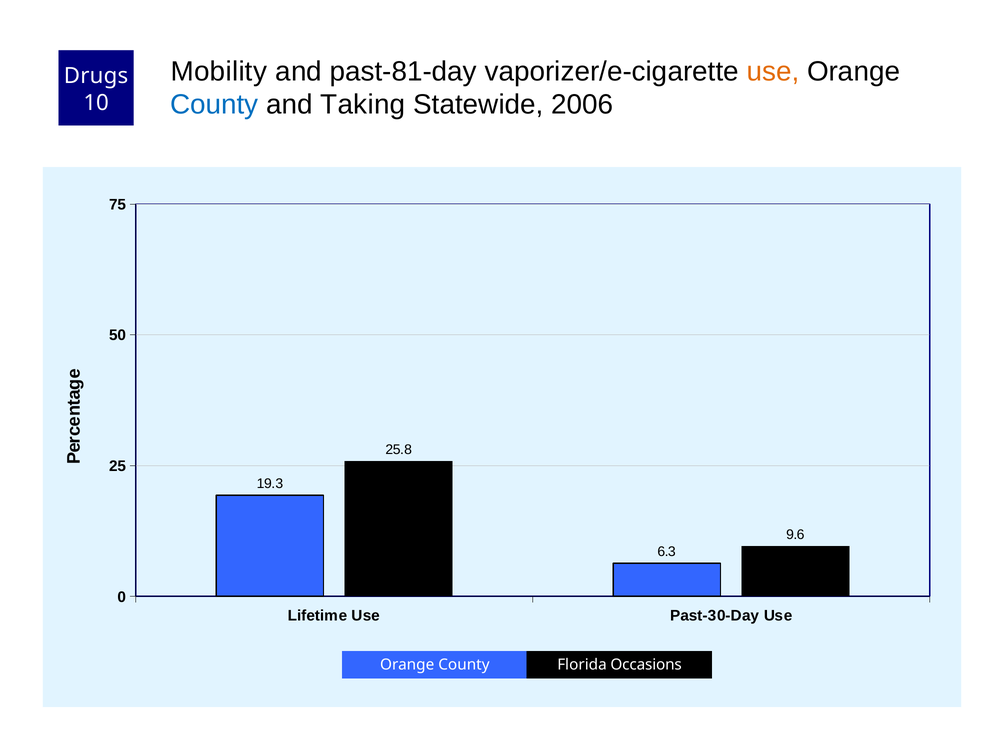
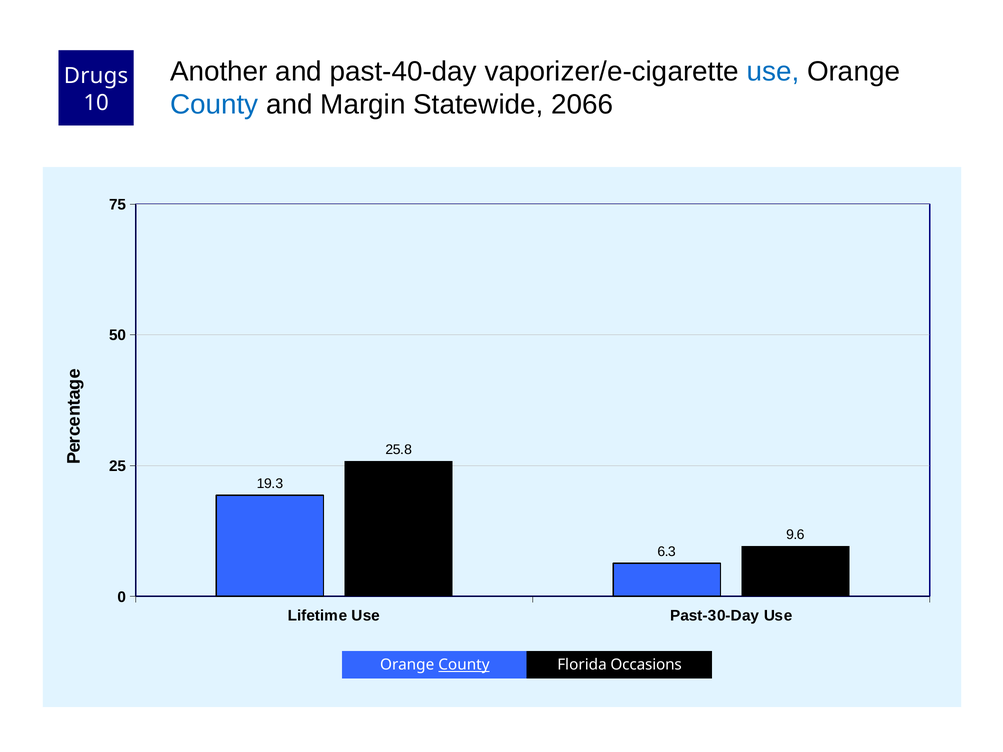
Mobility: Mobility -> Another
past-81-day: past-81-day -> past-40-day
use at (773, 71) colour: orange -> blue
Taking: Taking -> Margin
2006: 2006 -> 2066
County at (464, 665) underline: none -> present
